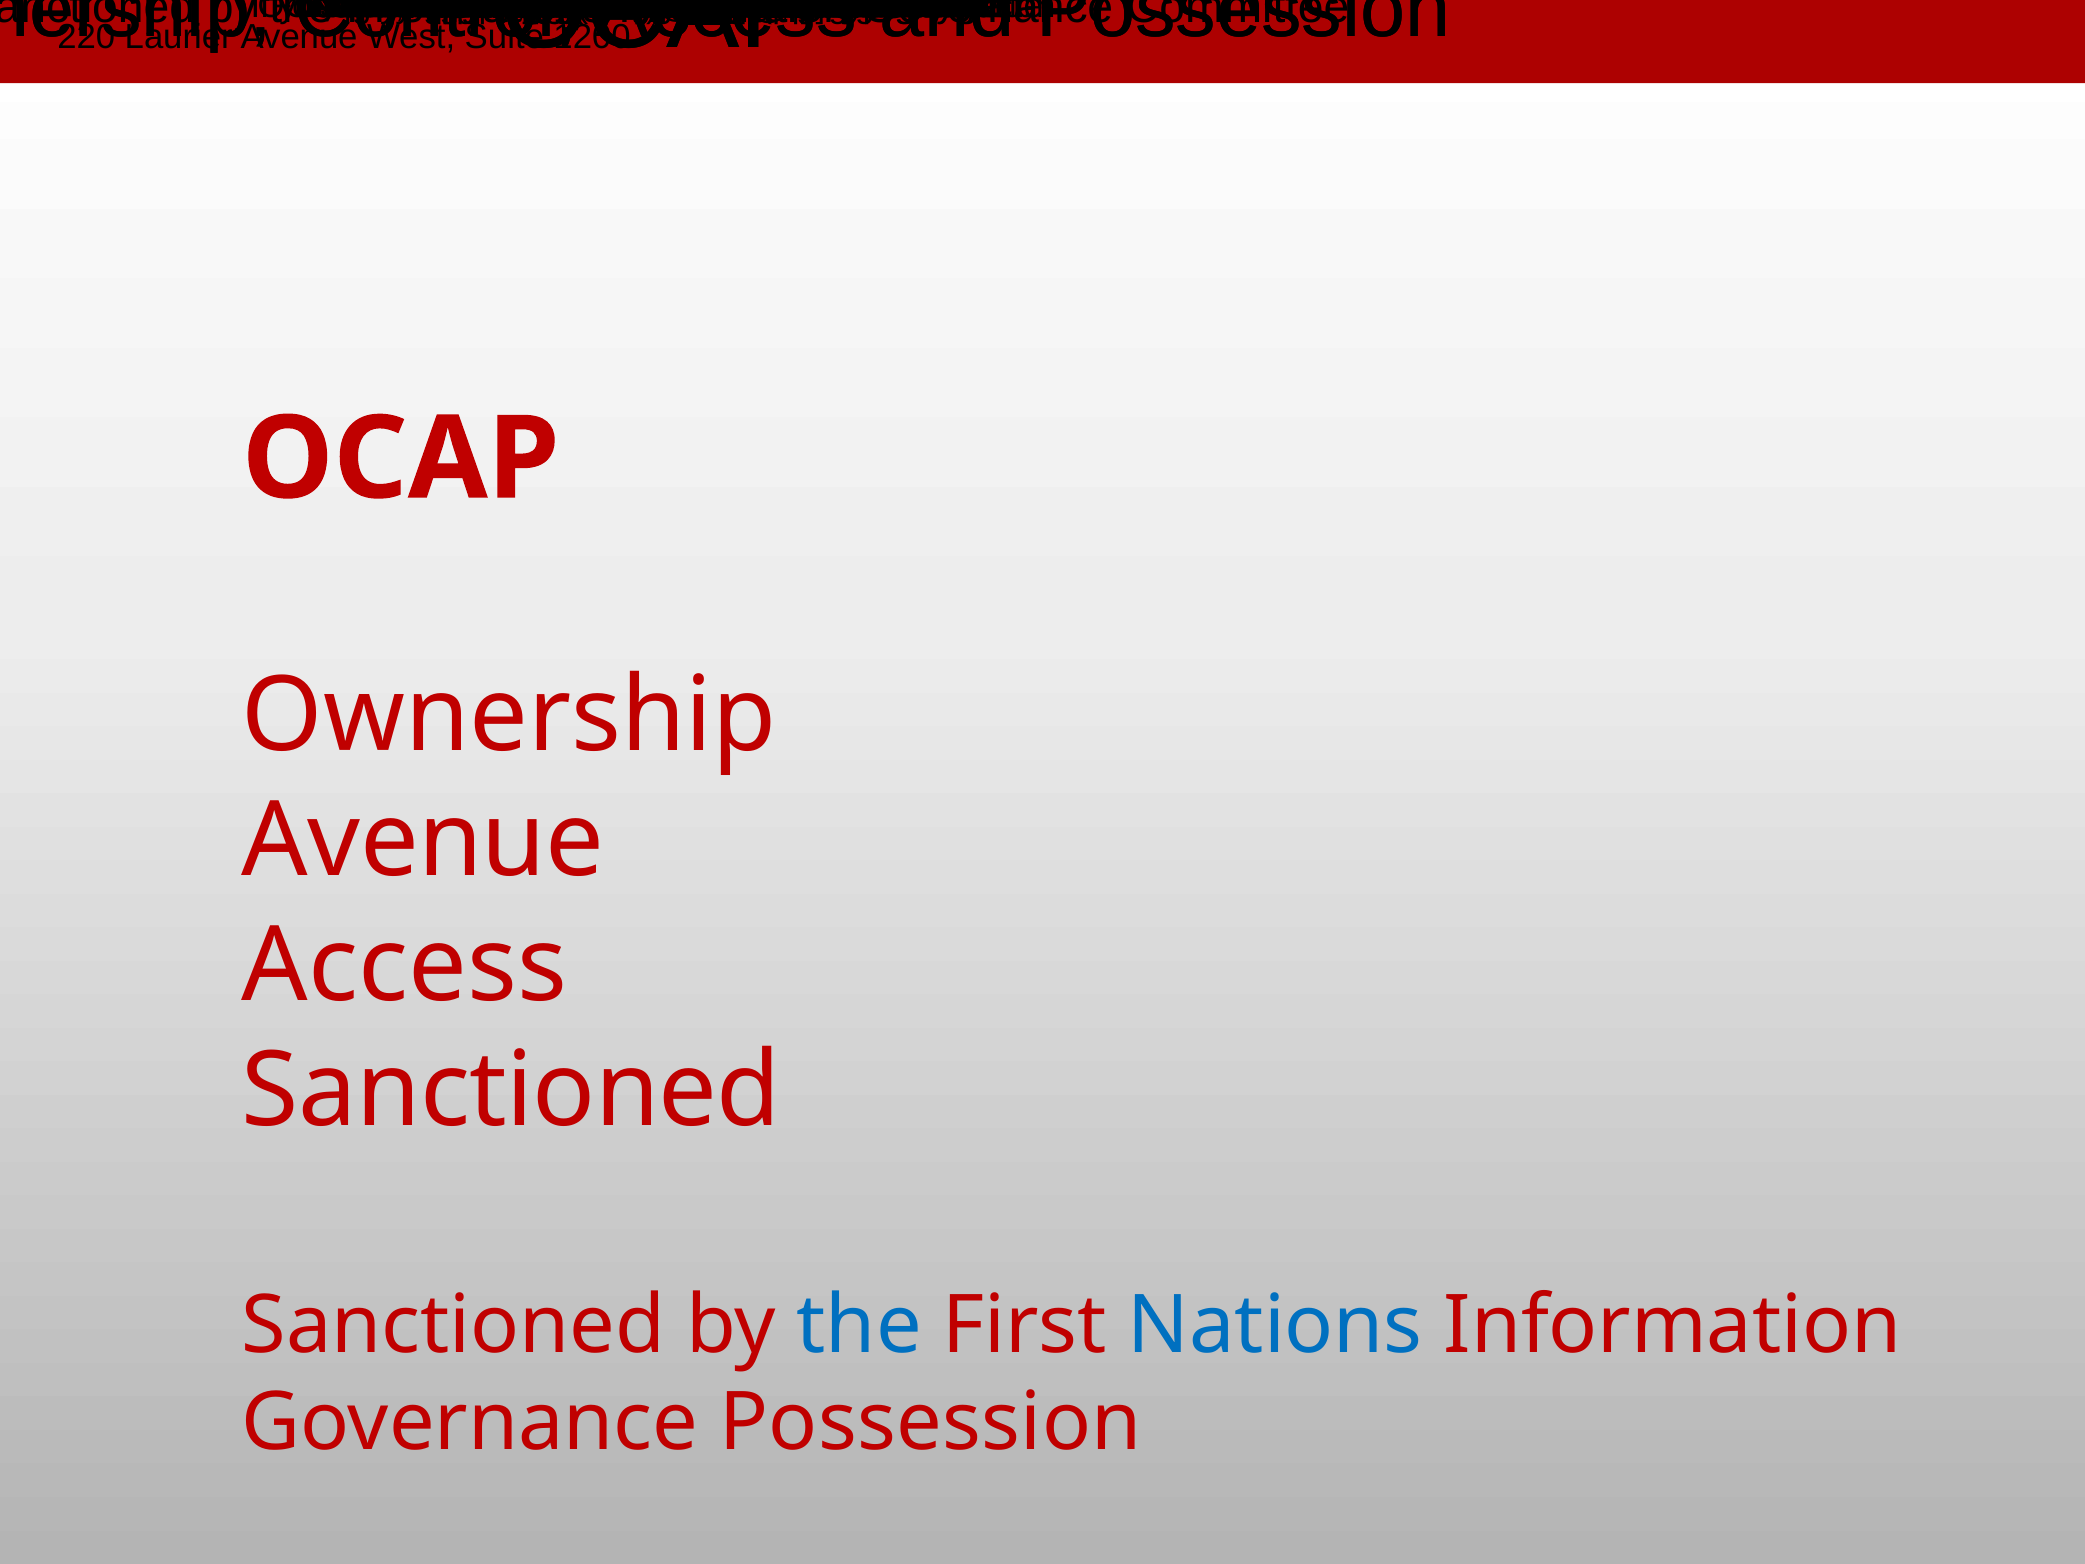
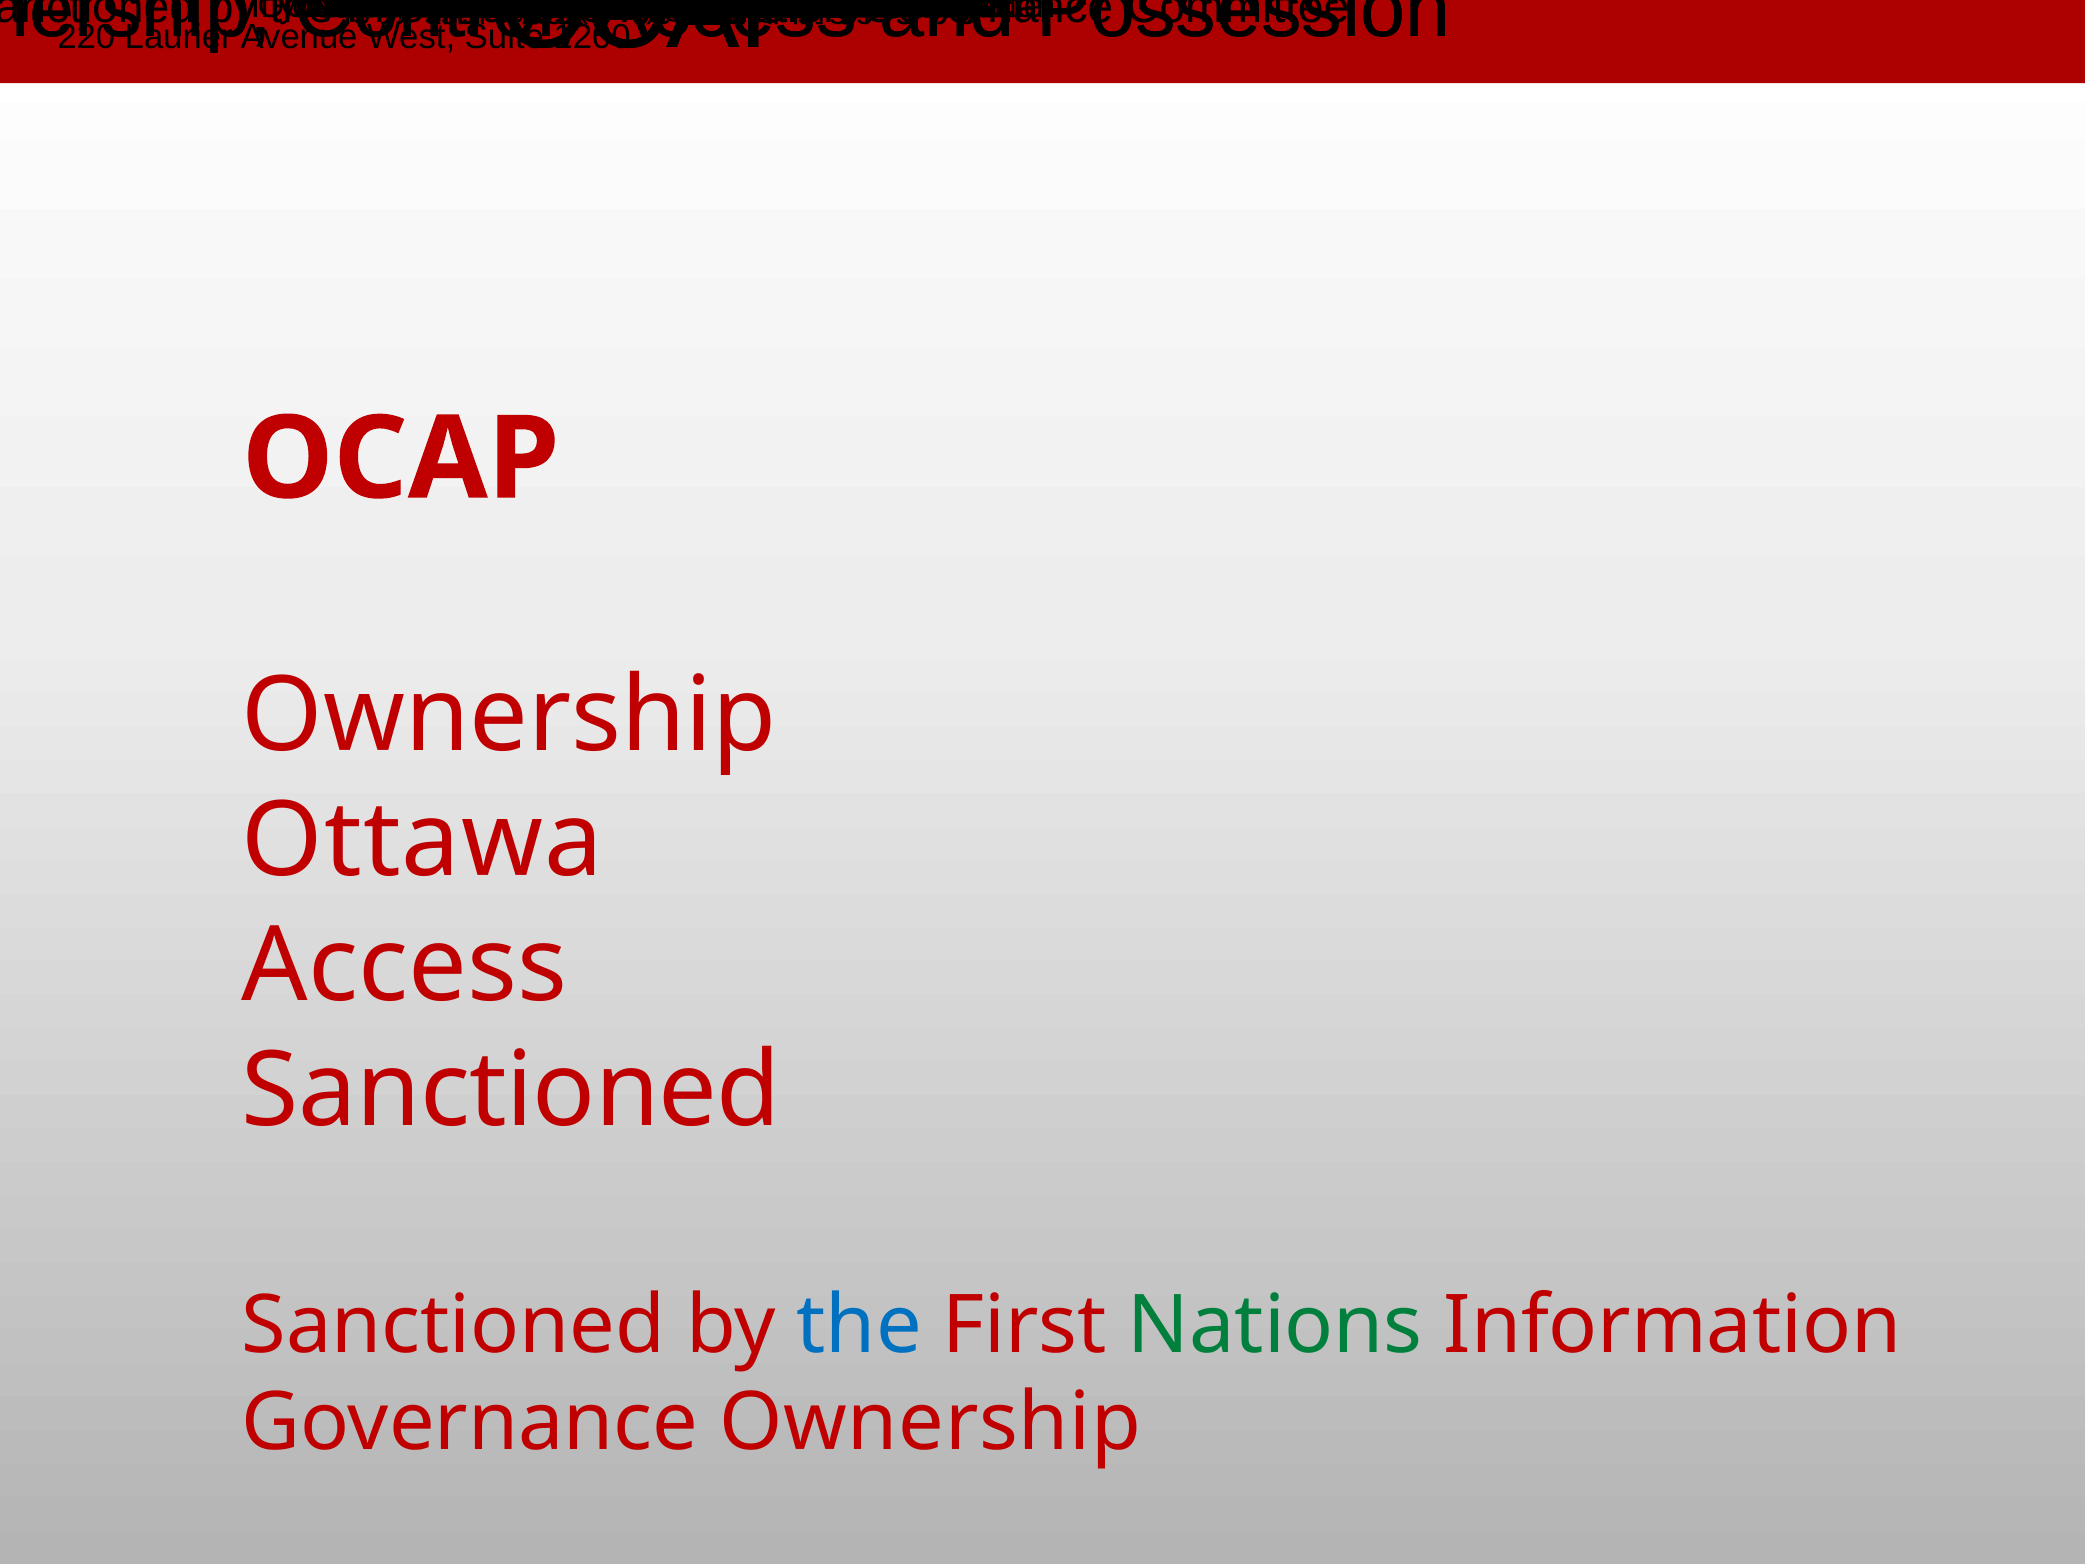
Avenue at (423, 841): Avenue -> Ottawa
Nations at (1275, 1326) colour: blue -> green
Governance Possession: Possession -> Ownership
